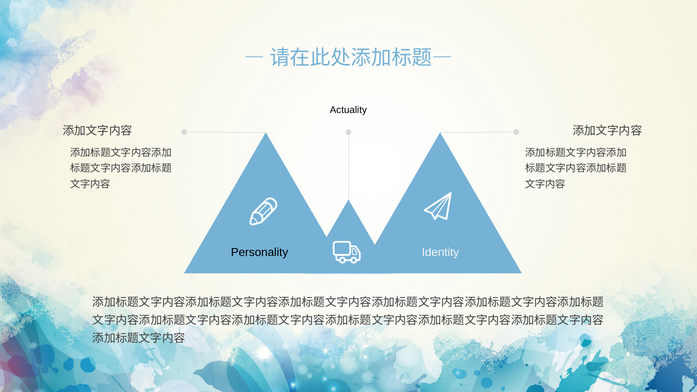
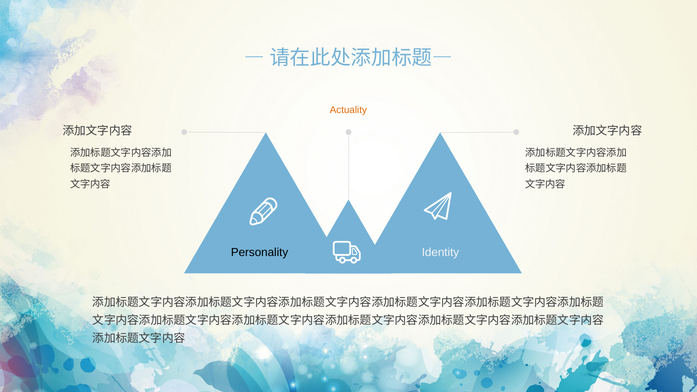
Actuality colour: black -> orange
